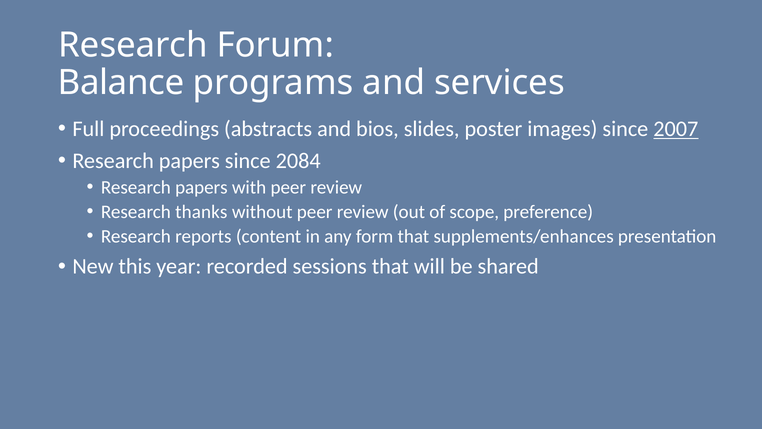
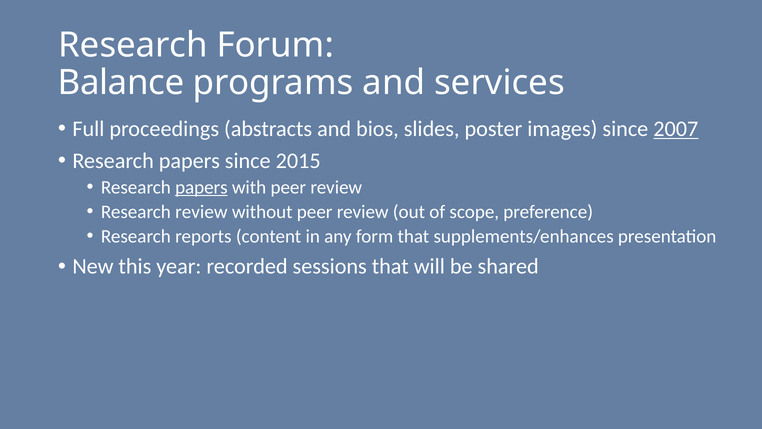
2084: 2084 -> 2015
papers at (201, 187) underline: none -> present
Research thanks: thanks -> review
